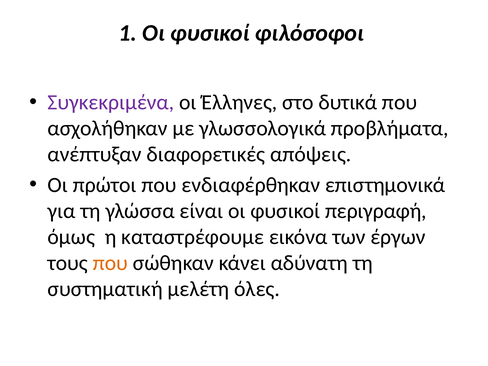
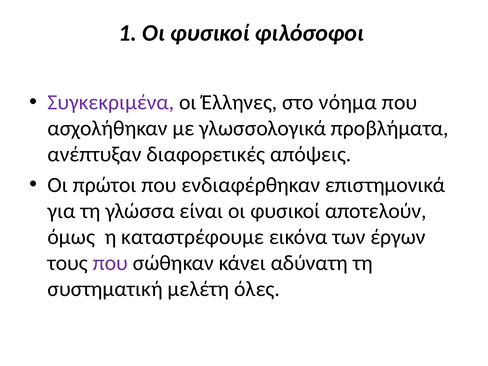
δυτικά: δυτικά -> νόημα
περιγραφή: περιγραφή -> αποτελούν
που at (110, 263) colour: orange -> purple
